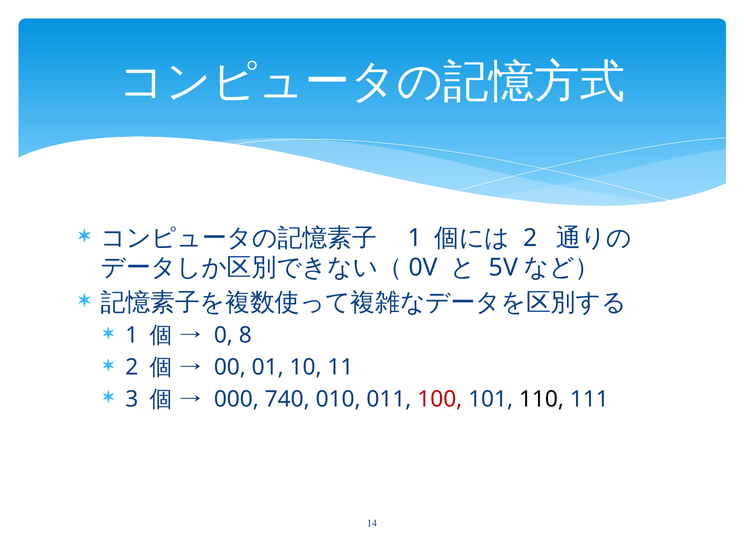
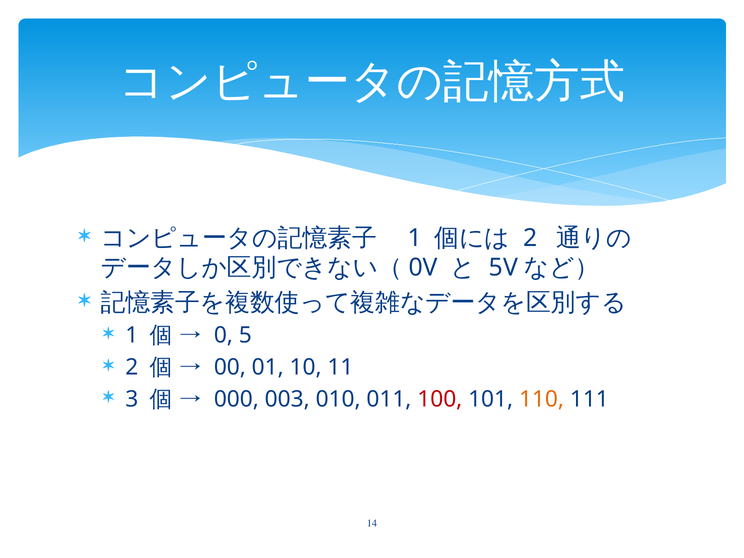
8: 8 -> 5
740: 740 -> 003
110 colour: black -> orange
